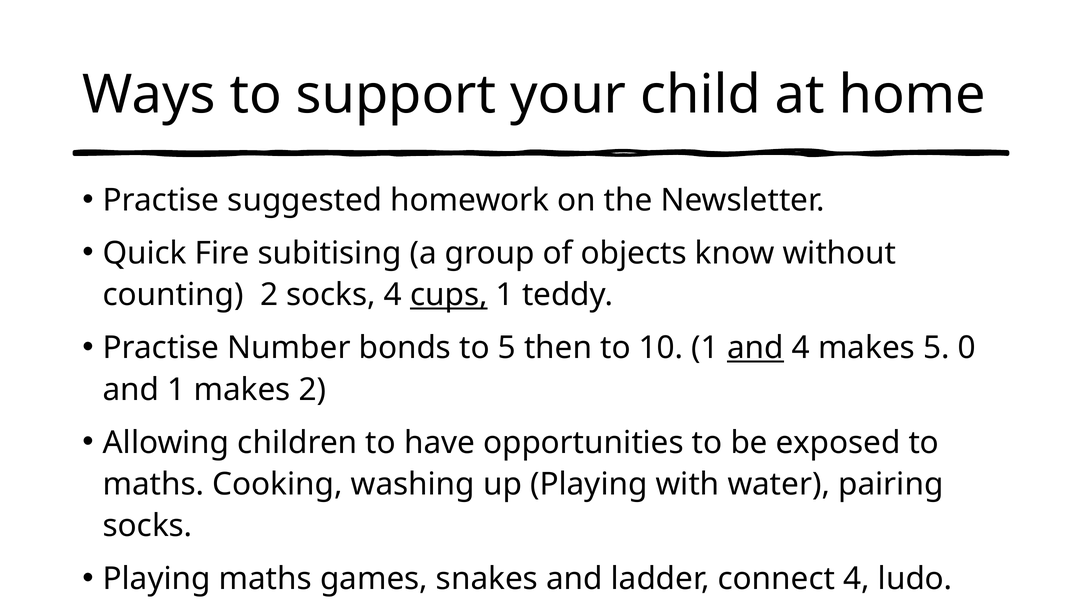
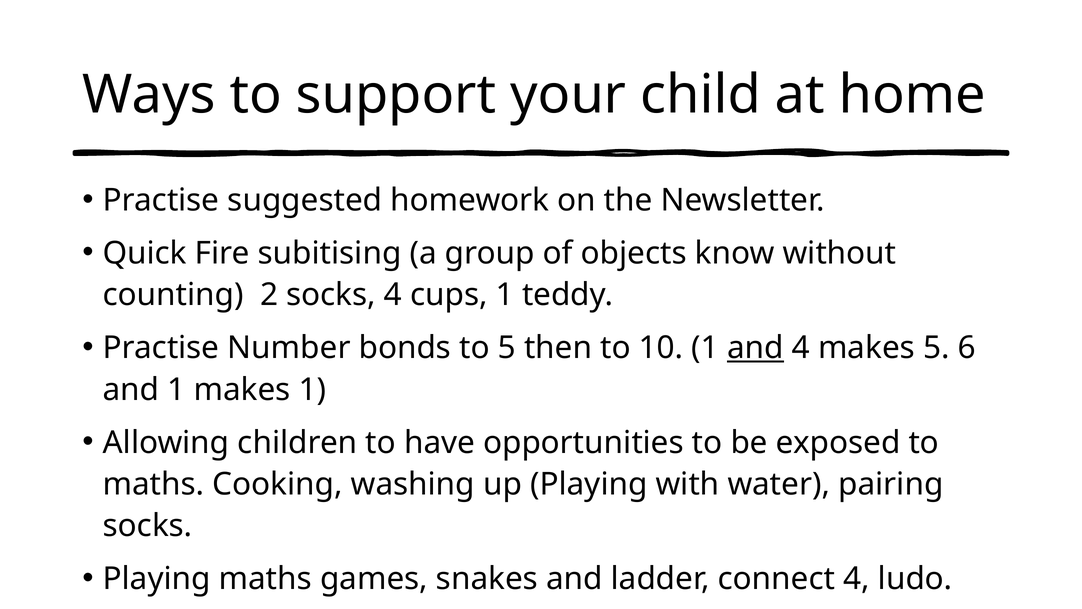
cups underline: present -> none
0: 0 -> 6
makes 2: 2 -> 1
